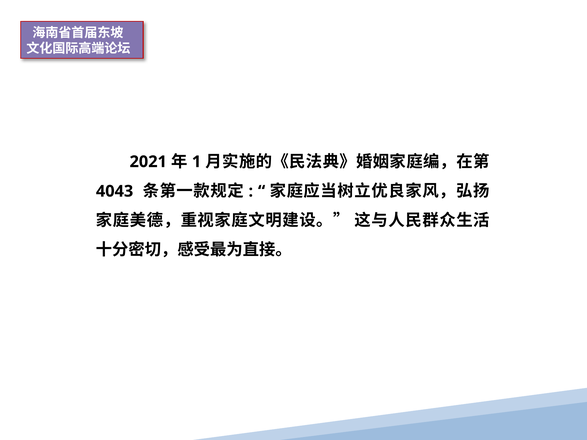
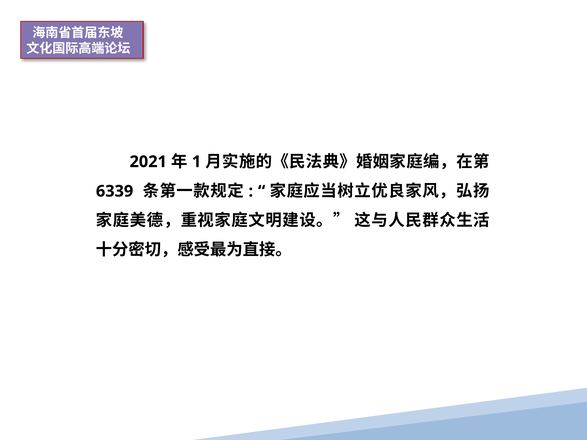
4043: 4043 -> 6339
